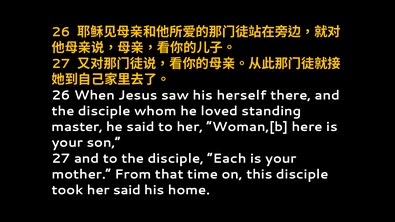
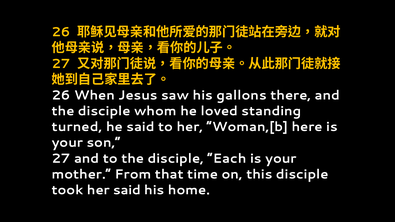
herself: herself -> gallons
master: master -> turned
